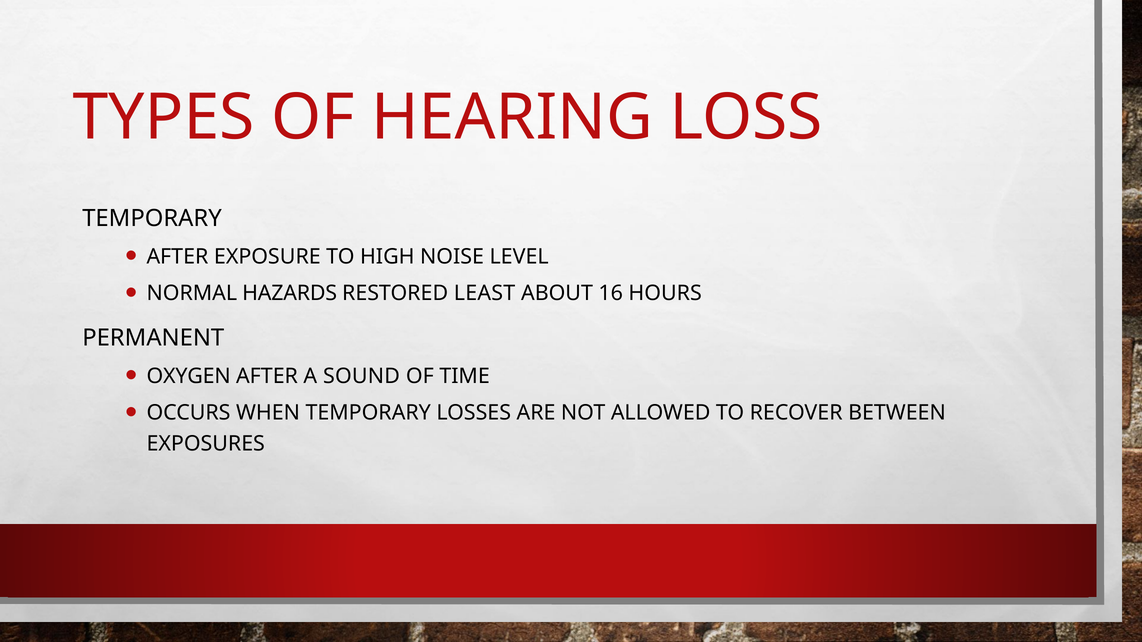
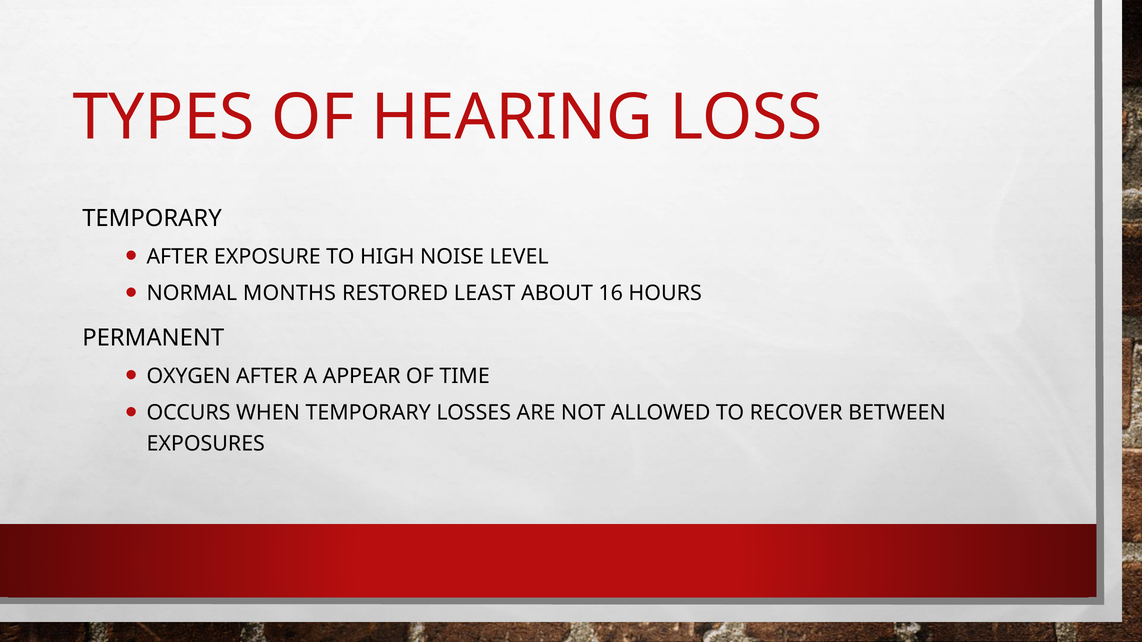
HAZARDS: HAZARDS -> MONTHS
SOUND: SOUND -> APPEAR
